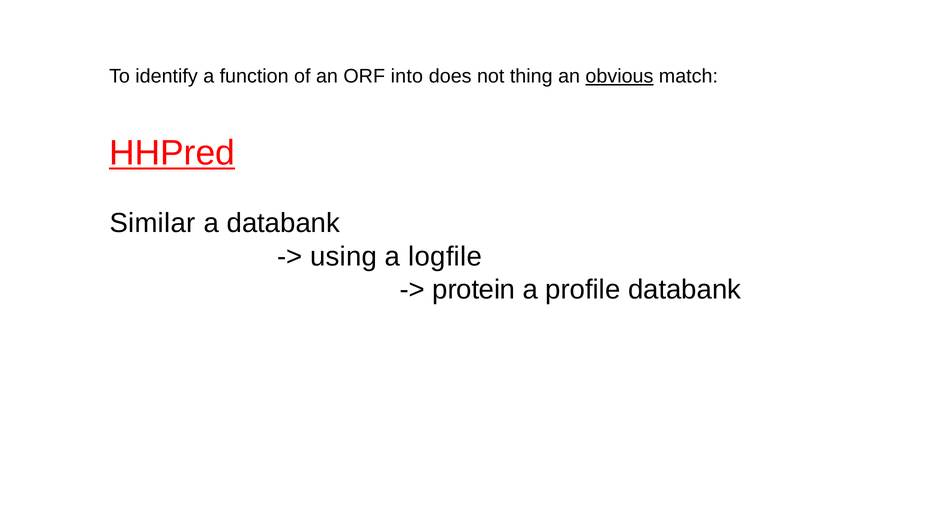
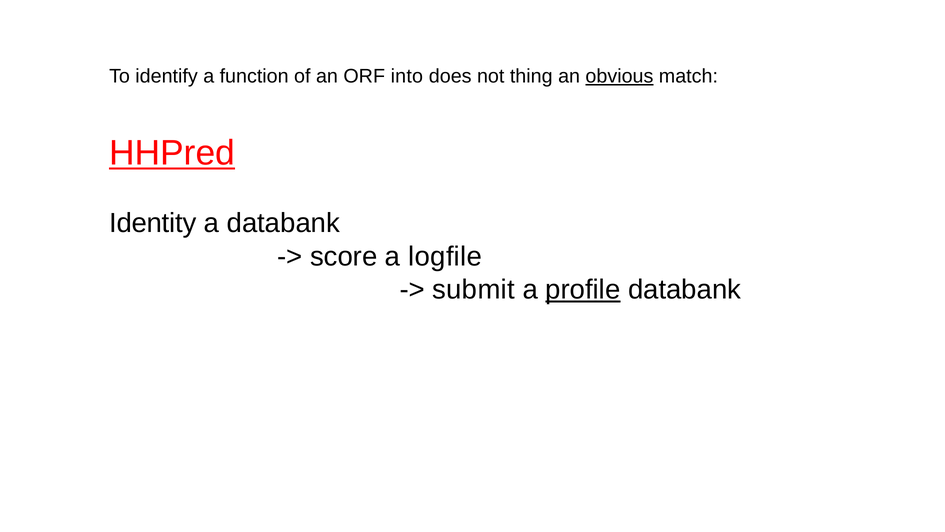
Similar: Similar -> Identity
using: using -> score
protein: protein -> submit
profile underline: none -> present
